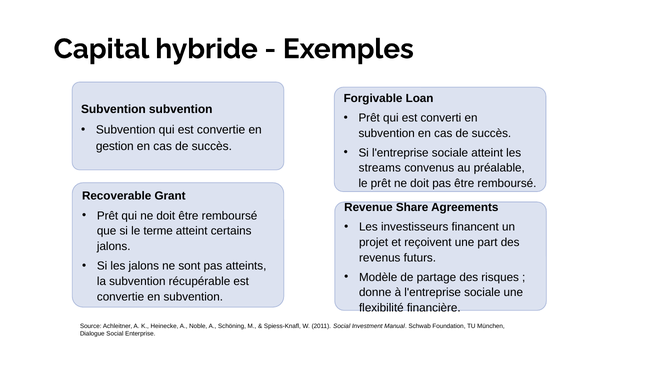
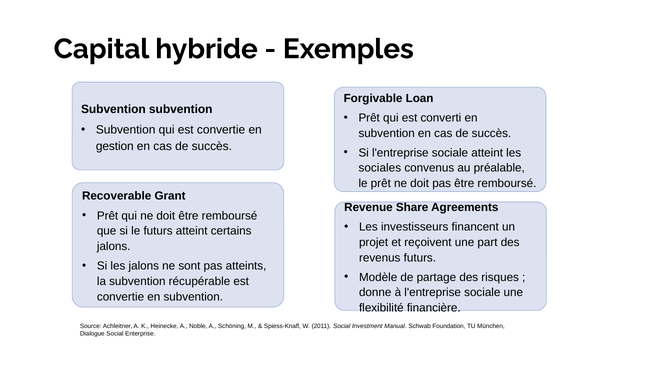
streams: streams -> sociales
le terme: terme -> futurs
